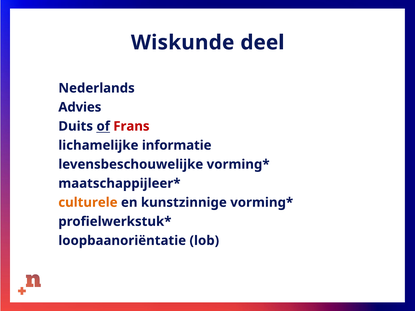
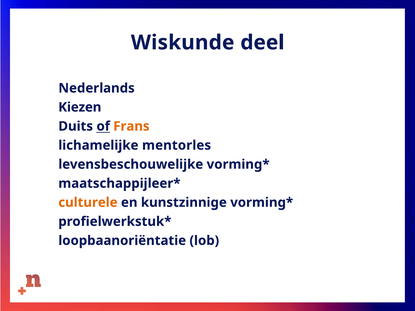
Advies: Advies -> Kiezen
Frans colour: red -> orange
informatie: informatie -> mentorles
